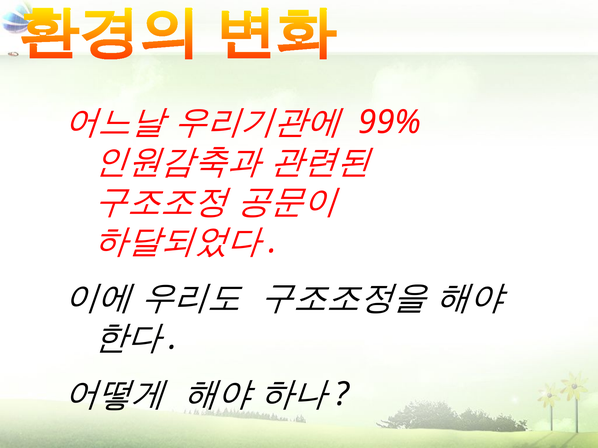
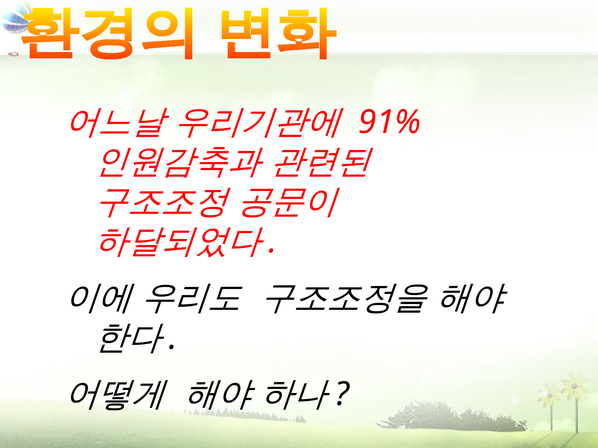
99%: 99% -> 91%
